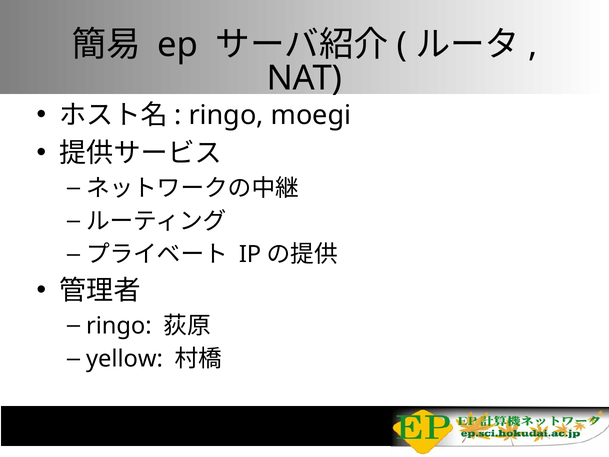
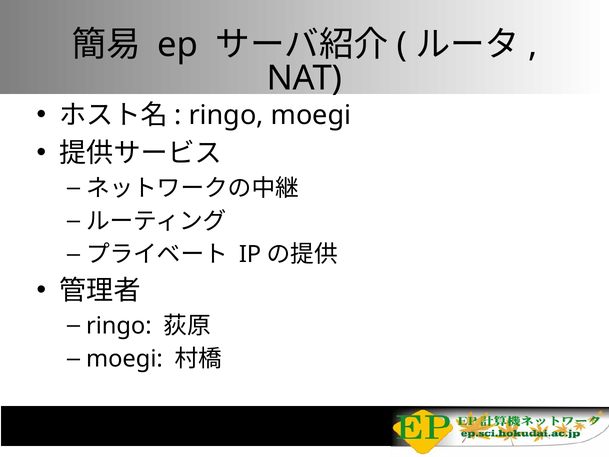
yellow at (124, 359): yellow -> moegi
